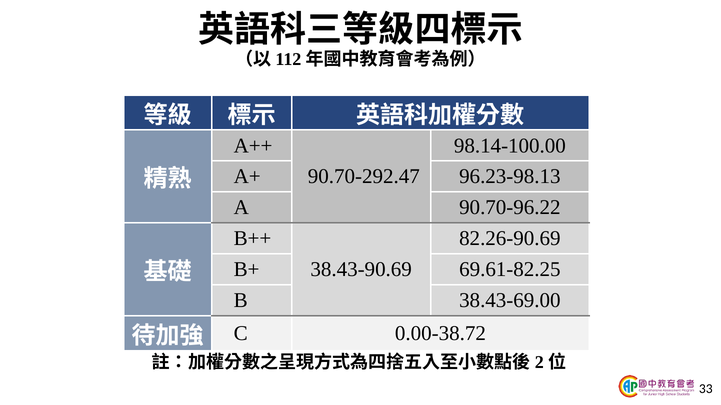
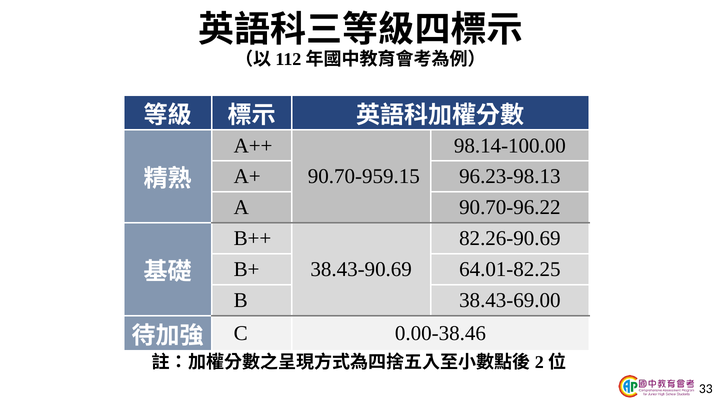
90.70-292.47: 90.70-292.47 -> 90.70-959.15
69.61-82.25: 69.61-82.25 -> 64.01-82.25
0.00-38.72: 0.00-38.72 -> 0.00-38.46
